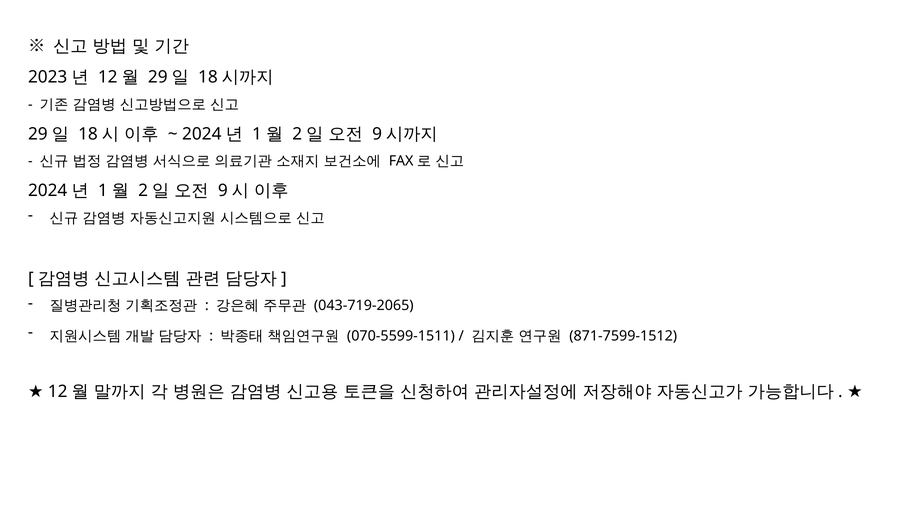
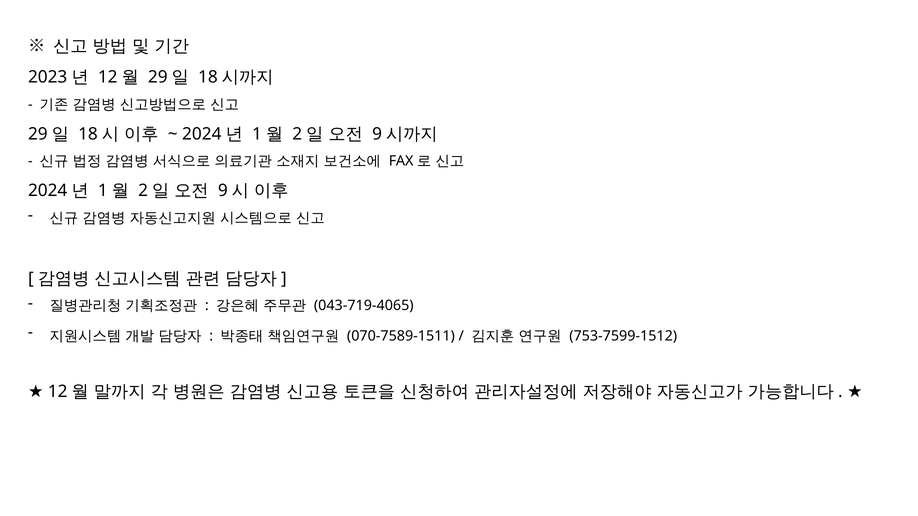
043-719-2065: 043-719-2065 -> 043-719-4065
070-5599-1511: 070-5599-1511 -> 070-7589-1511
871-7599-1512: 871-7599-1512 -> 753-7599-1512
